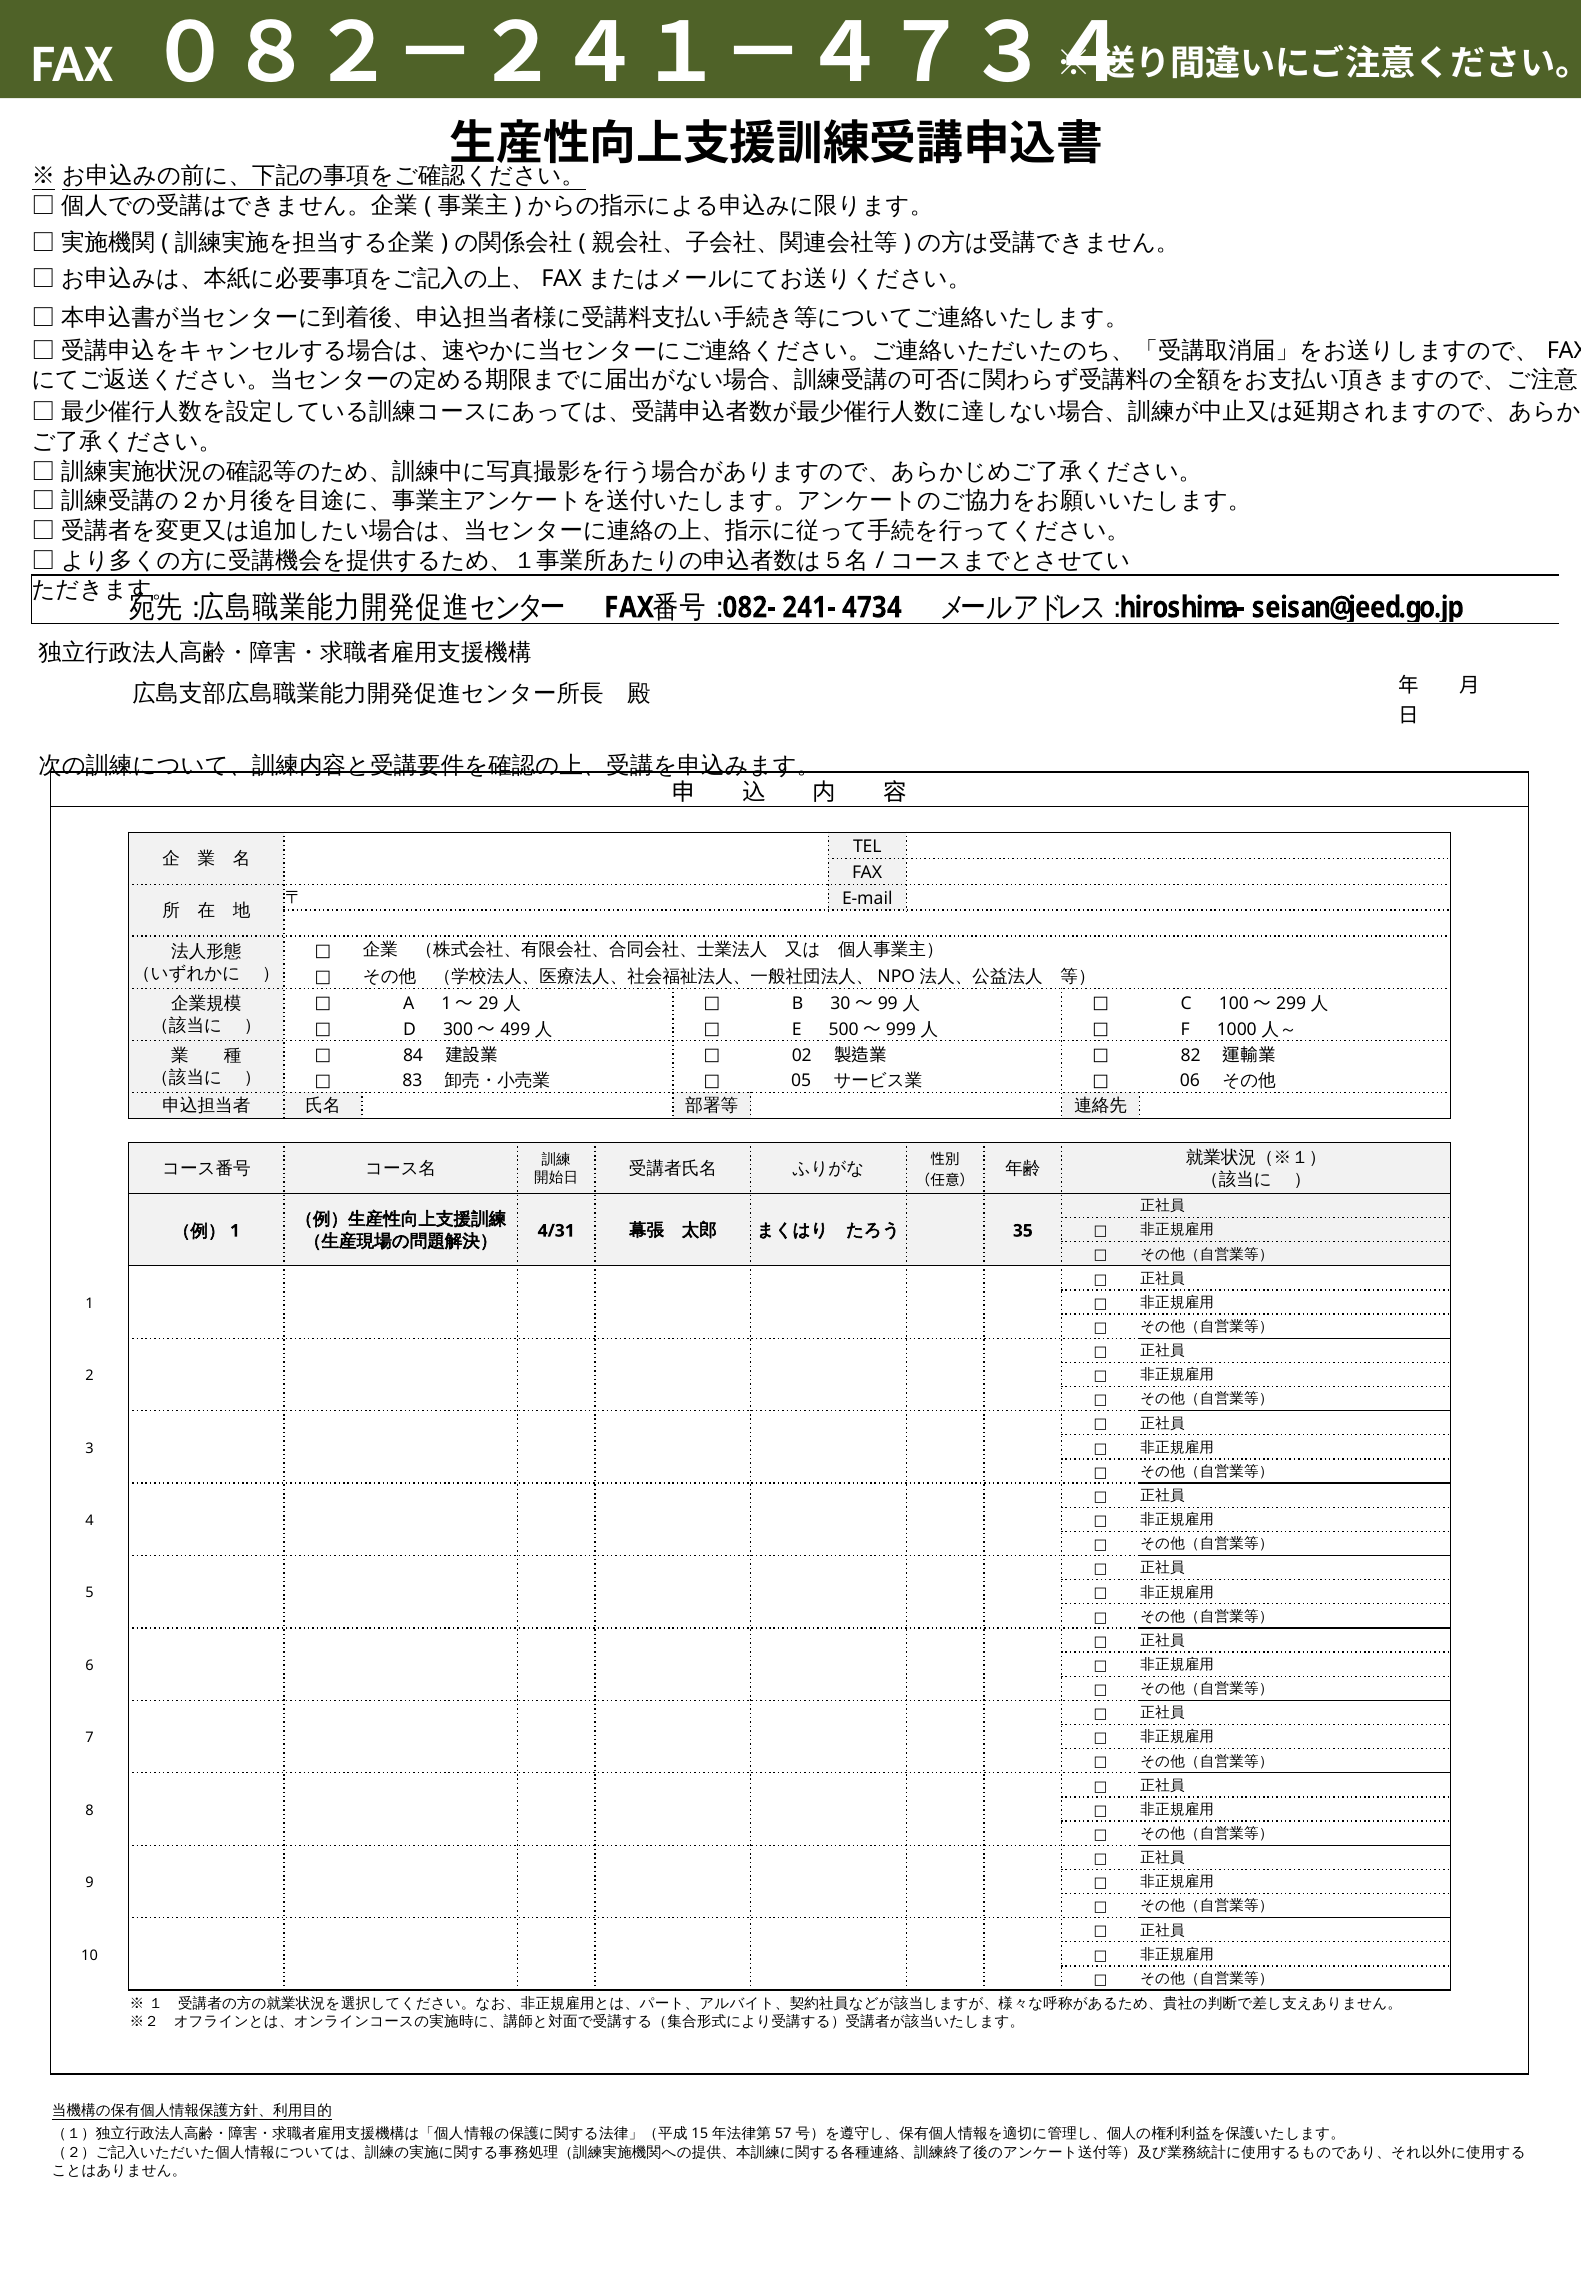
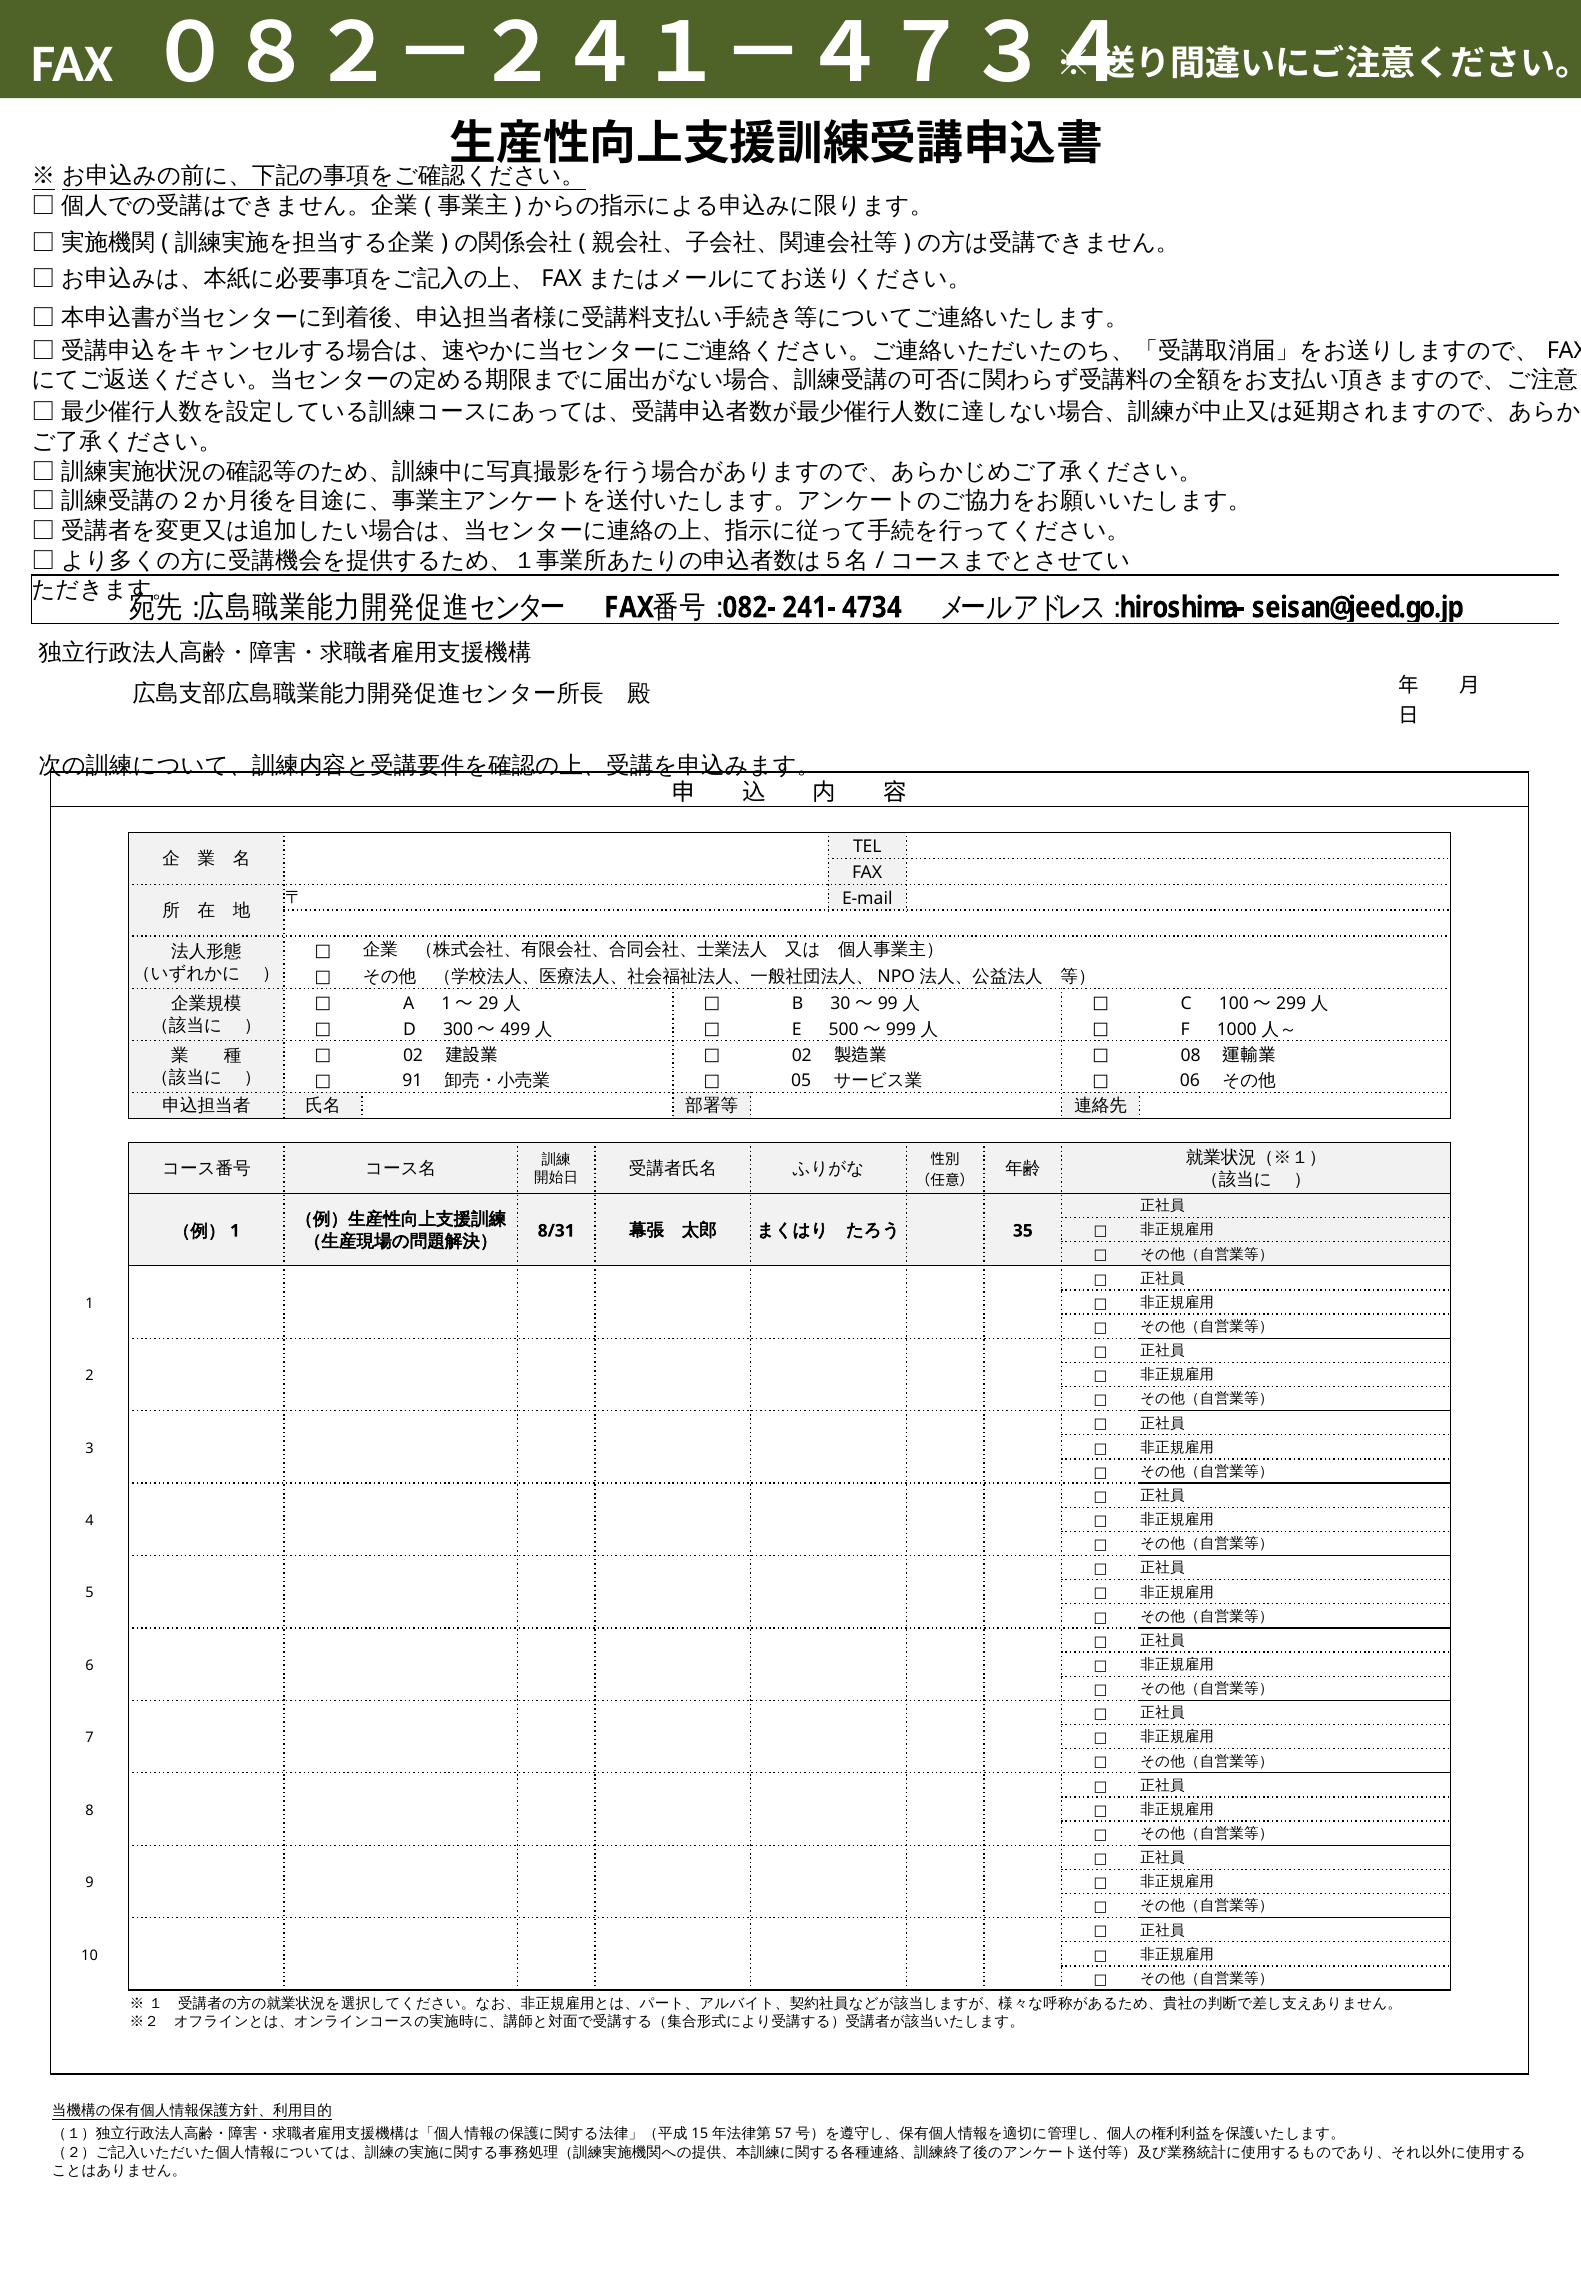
84 at (413, 1056): 84 -> 02
82: 82 -> 08
83: 83 -> 91
4/31: 4/31 -> 8/31
